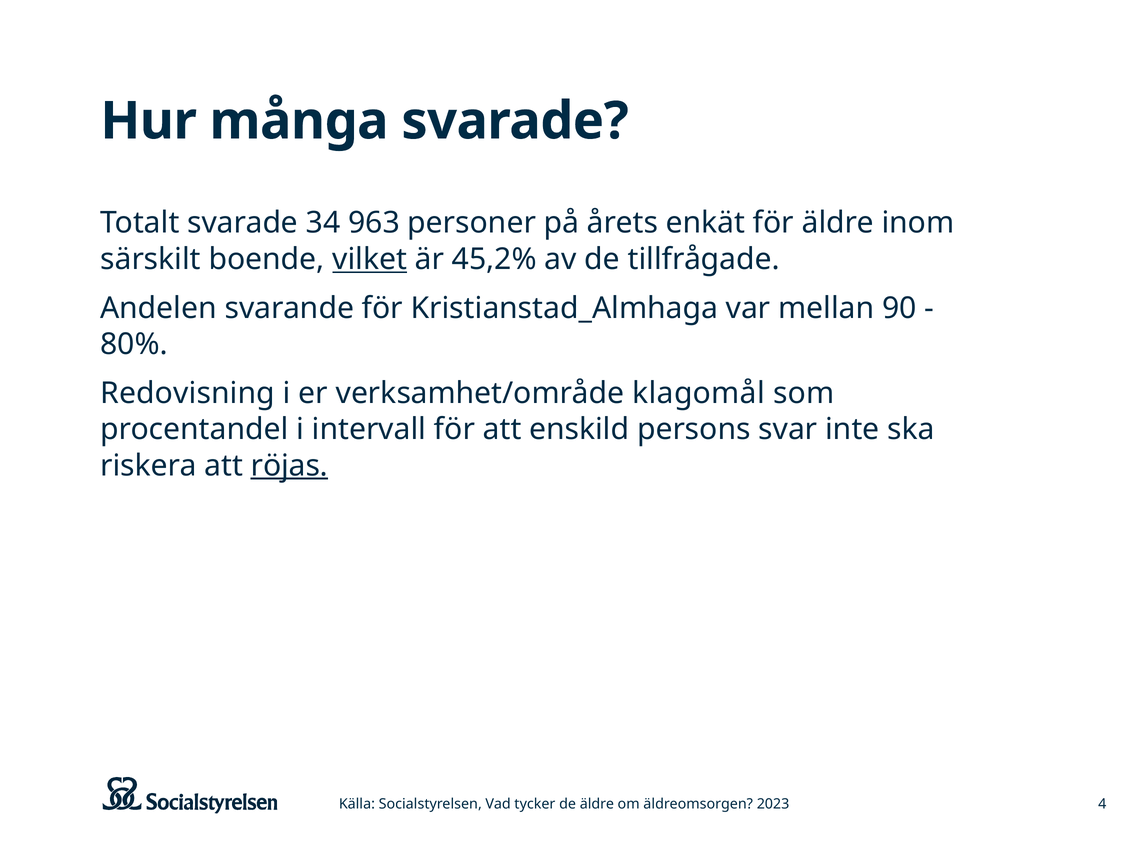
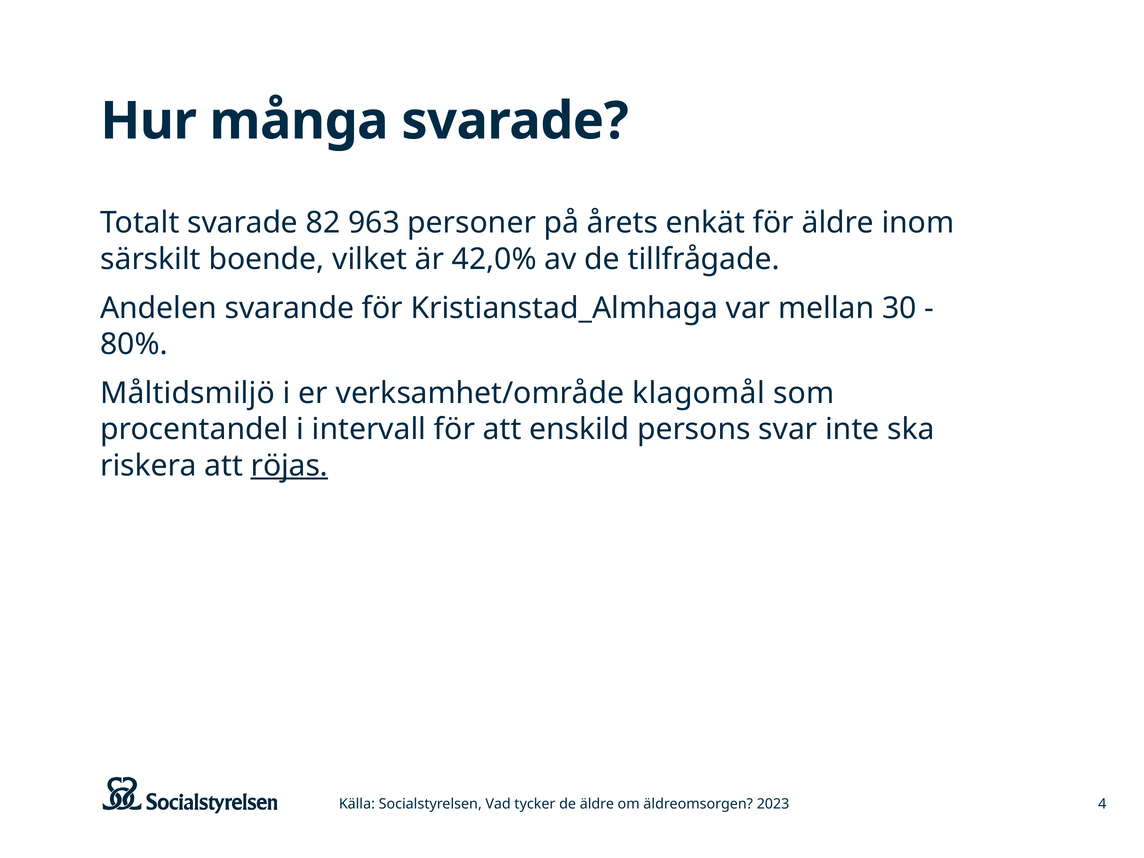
34: 34 -> 82
vilket underline: present -> none
45,2%: 45,2% -> 42,0%
90: 90 -> 30
Redovisning: Redovisning -> Måltidsmiljö
